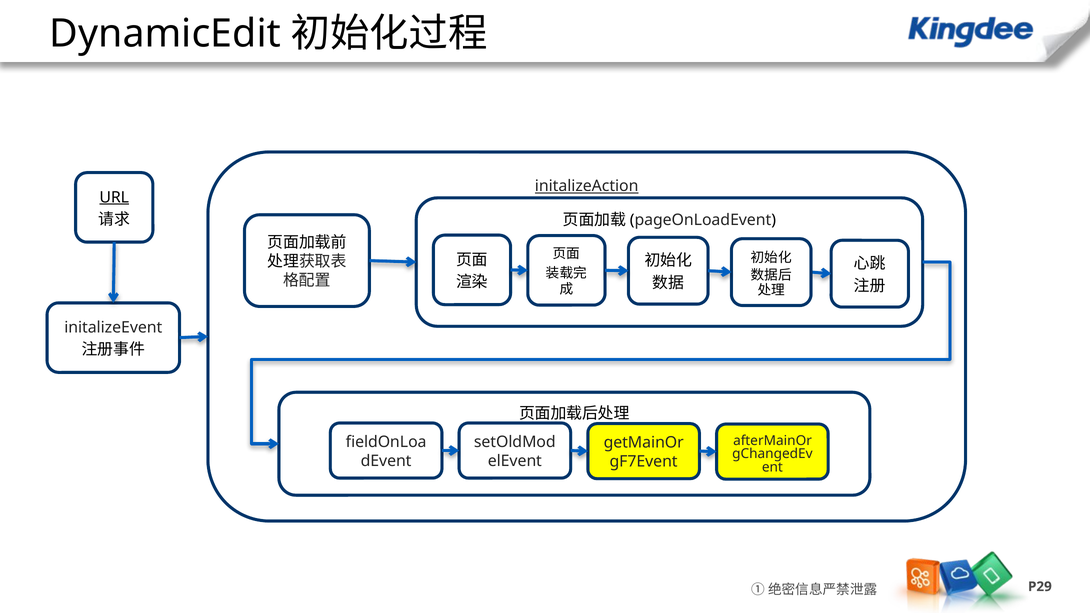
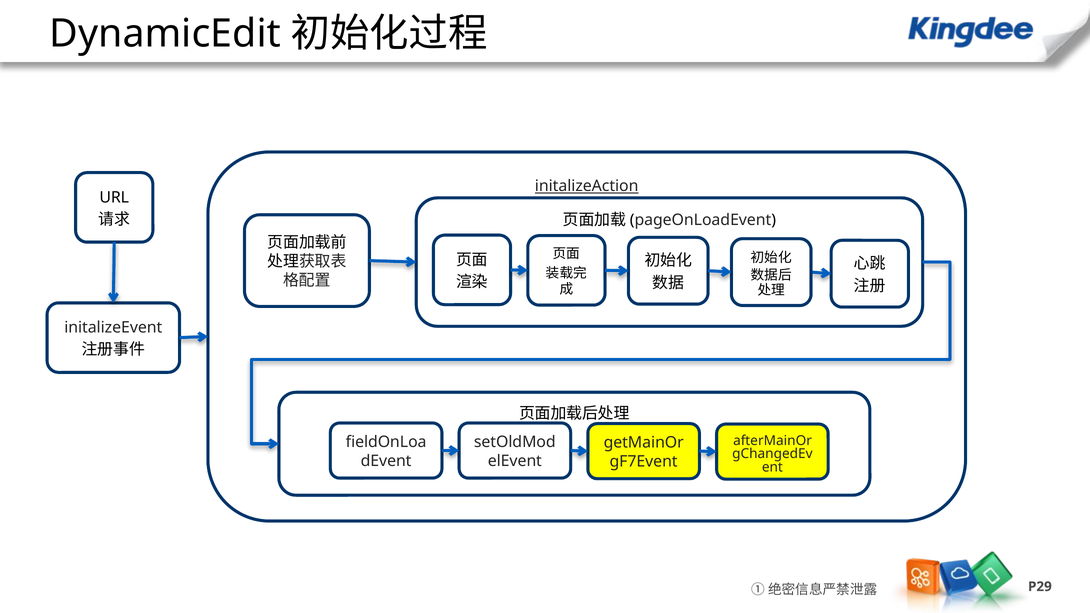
URL underline: present -> none
